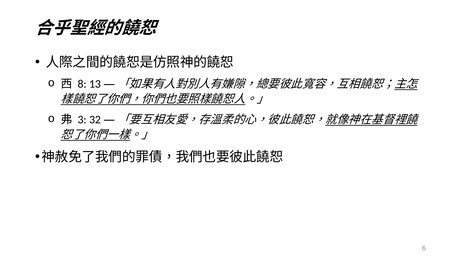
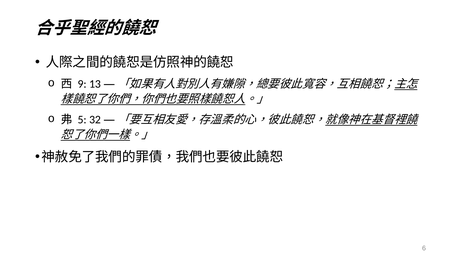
8: 8 -> 9
3: 3 -> 5
